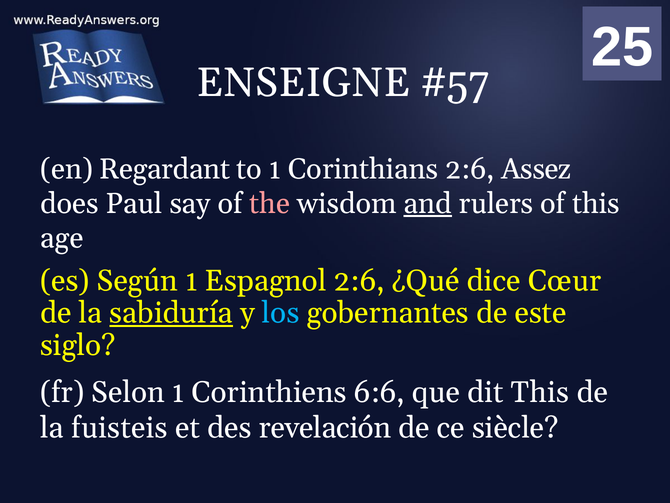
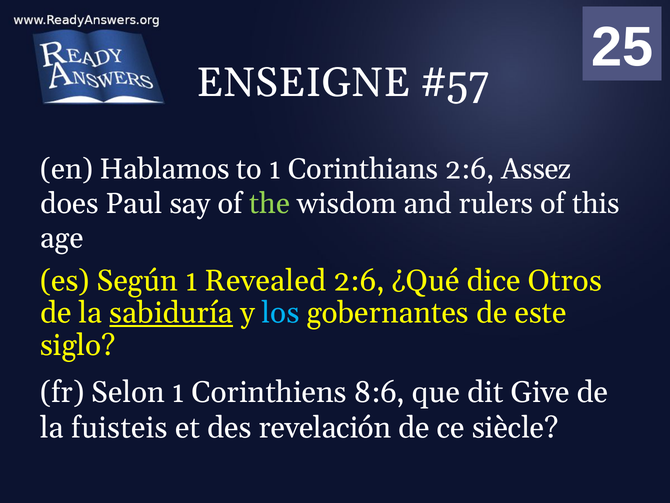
Regardant: Regardant -> Hablamos
the colour: pink -> light green
and underline: present -> none
Espagnol: Espagnol -> Revealed
Cœur: Cœur -> Otros
6:6: 6:6 -> 8:6
dit This: This -> Give
